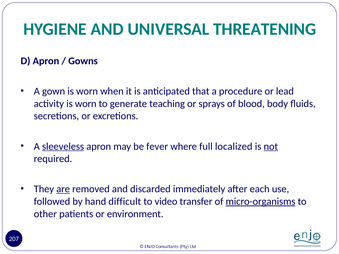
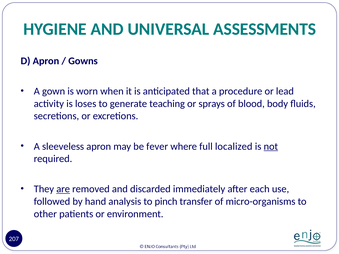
THREATENING: THREATENING -> ASSESSMENTS
activity is worn: worn -> loses
sleeveless underline: present -> none
difficult: difficult -> analysis
video: video -> pinch
micro-organisms underline: present -> none
